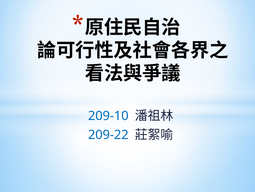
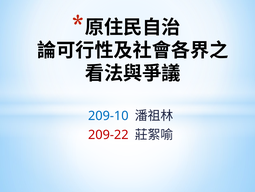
209-22 colour: blue -> red
